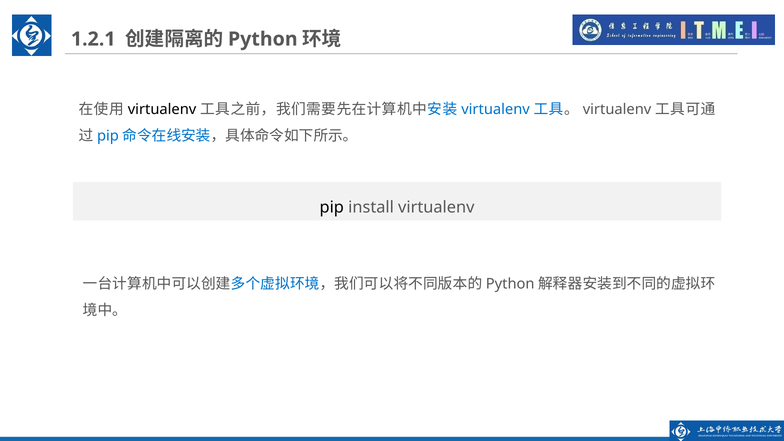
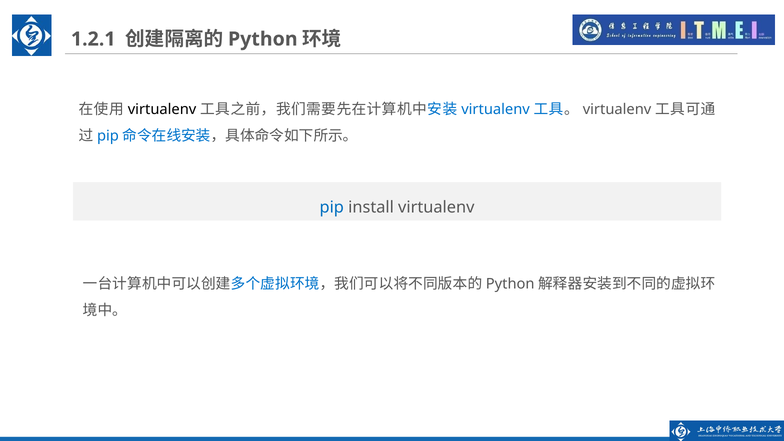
pip colour: black -> blue
